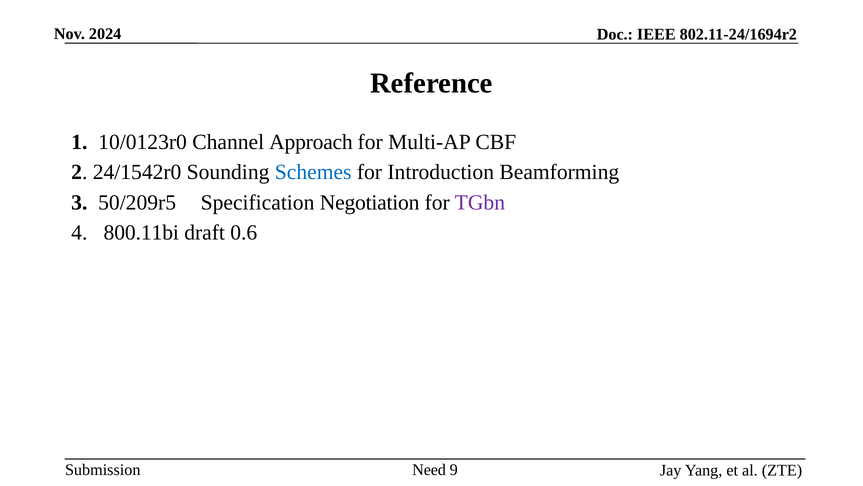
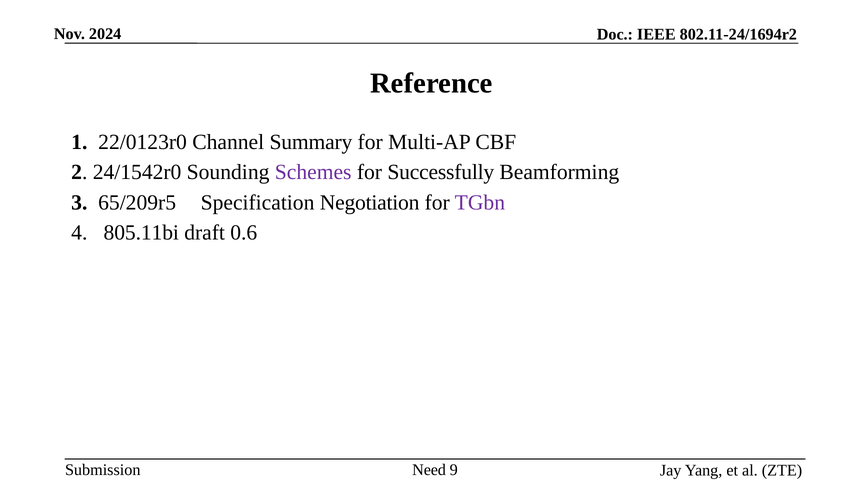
10/0123r0: 10/0123r0 -> 22/0123r0
Approach: Approach -> Summary
Schemes colour: blue -> purple
Introduction: Introduction -> Successfully
50/209r5: 50/209r5 -> 65/209r5
800.11bi: 800.11bi -> 805.11bi
